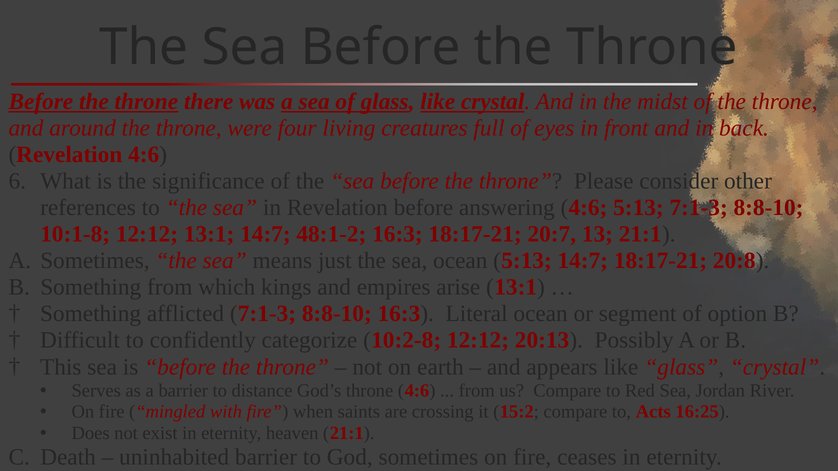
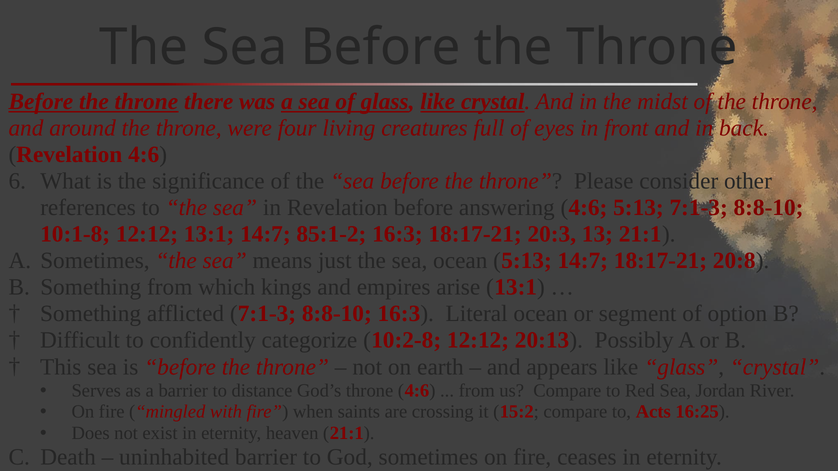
48:1-2: 48:1-2 -> 85:1-2
20:7: 20:7 -> 20:3
